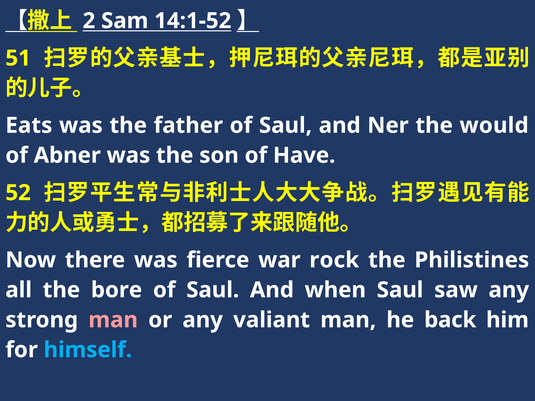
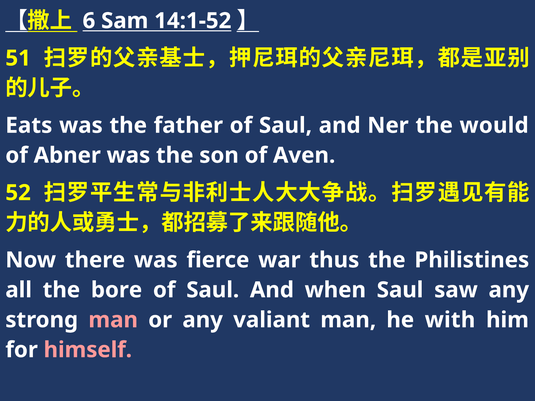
2: 2 -> 6
Have: Have -> Aven
rock: rock -> thus
back: back -> with
himself colour: light blue -> pink
